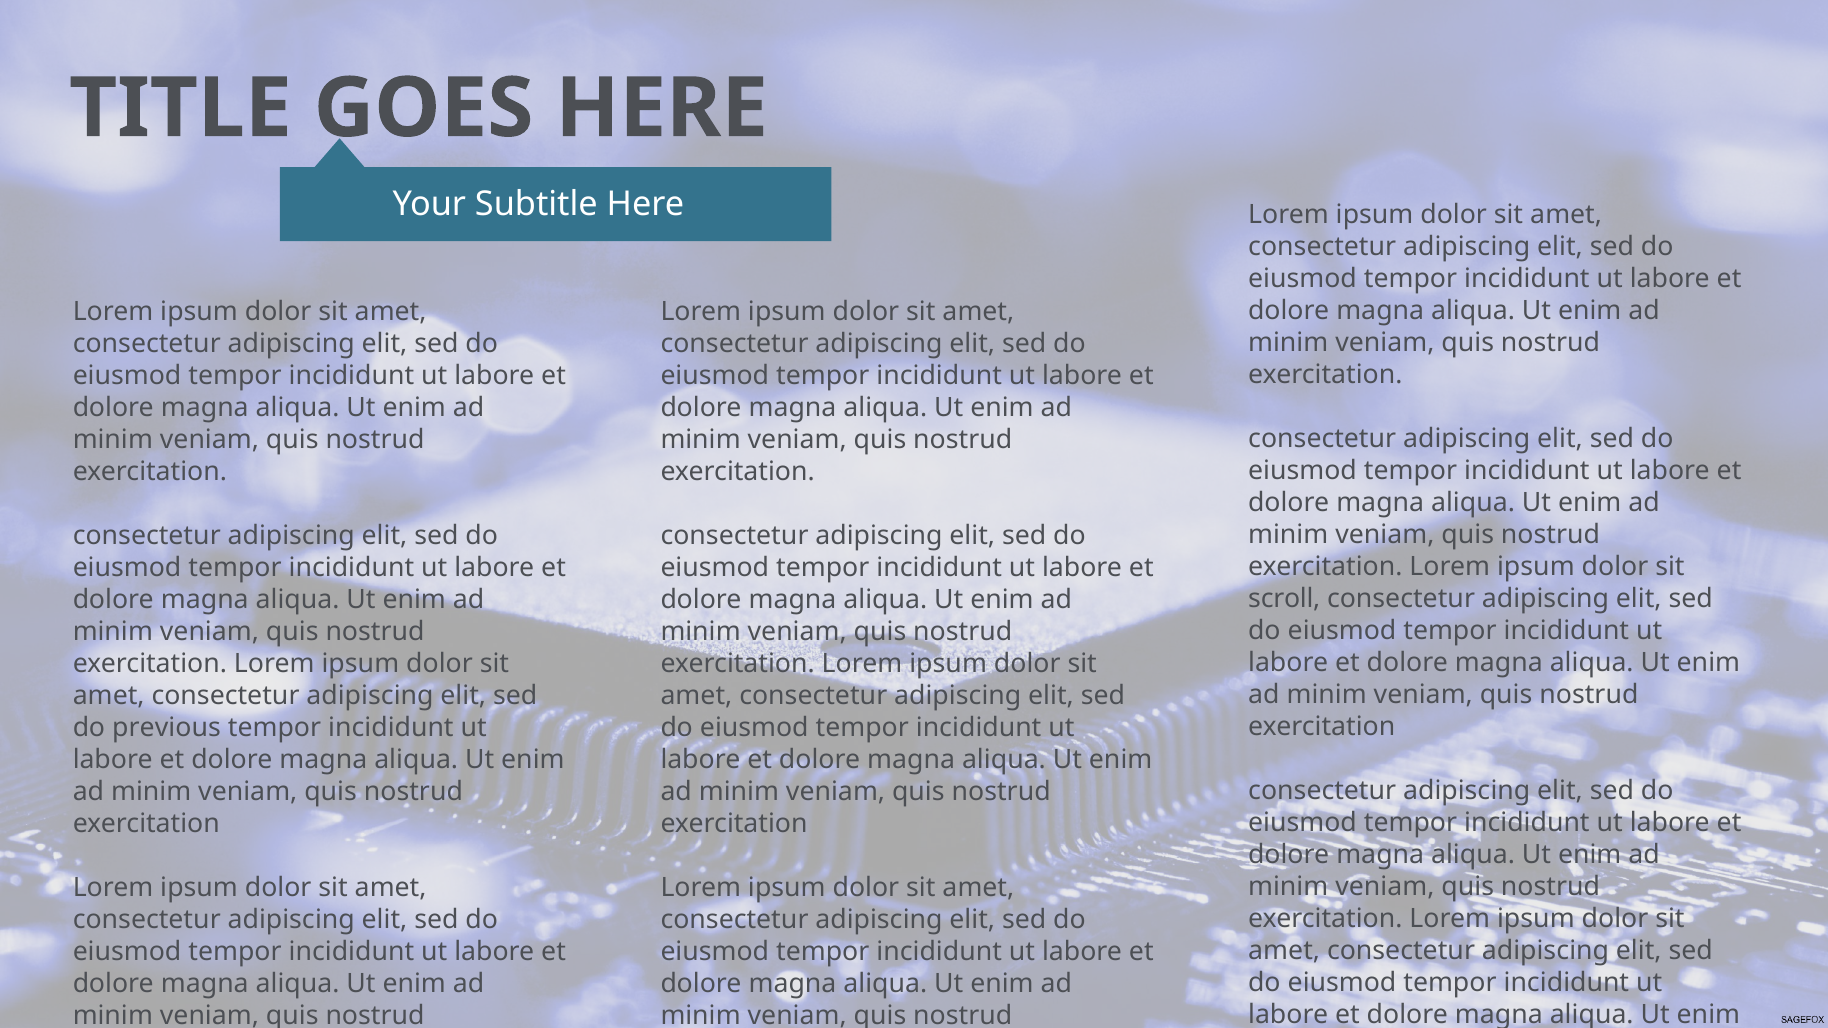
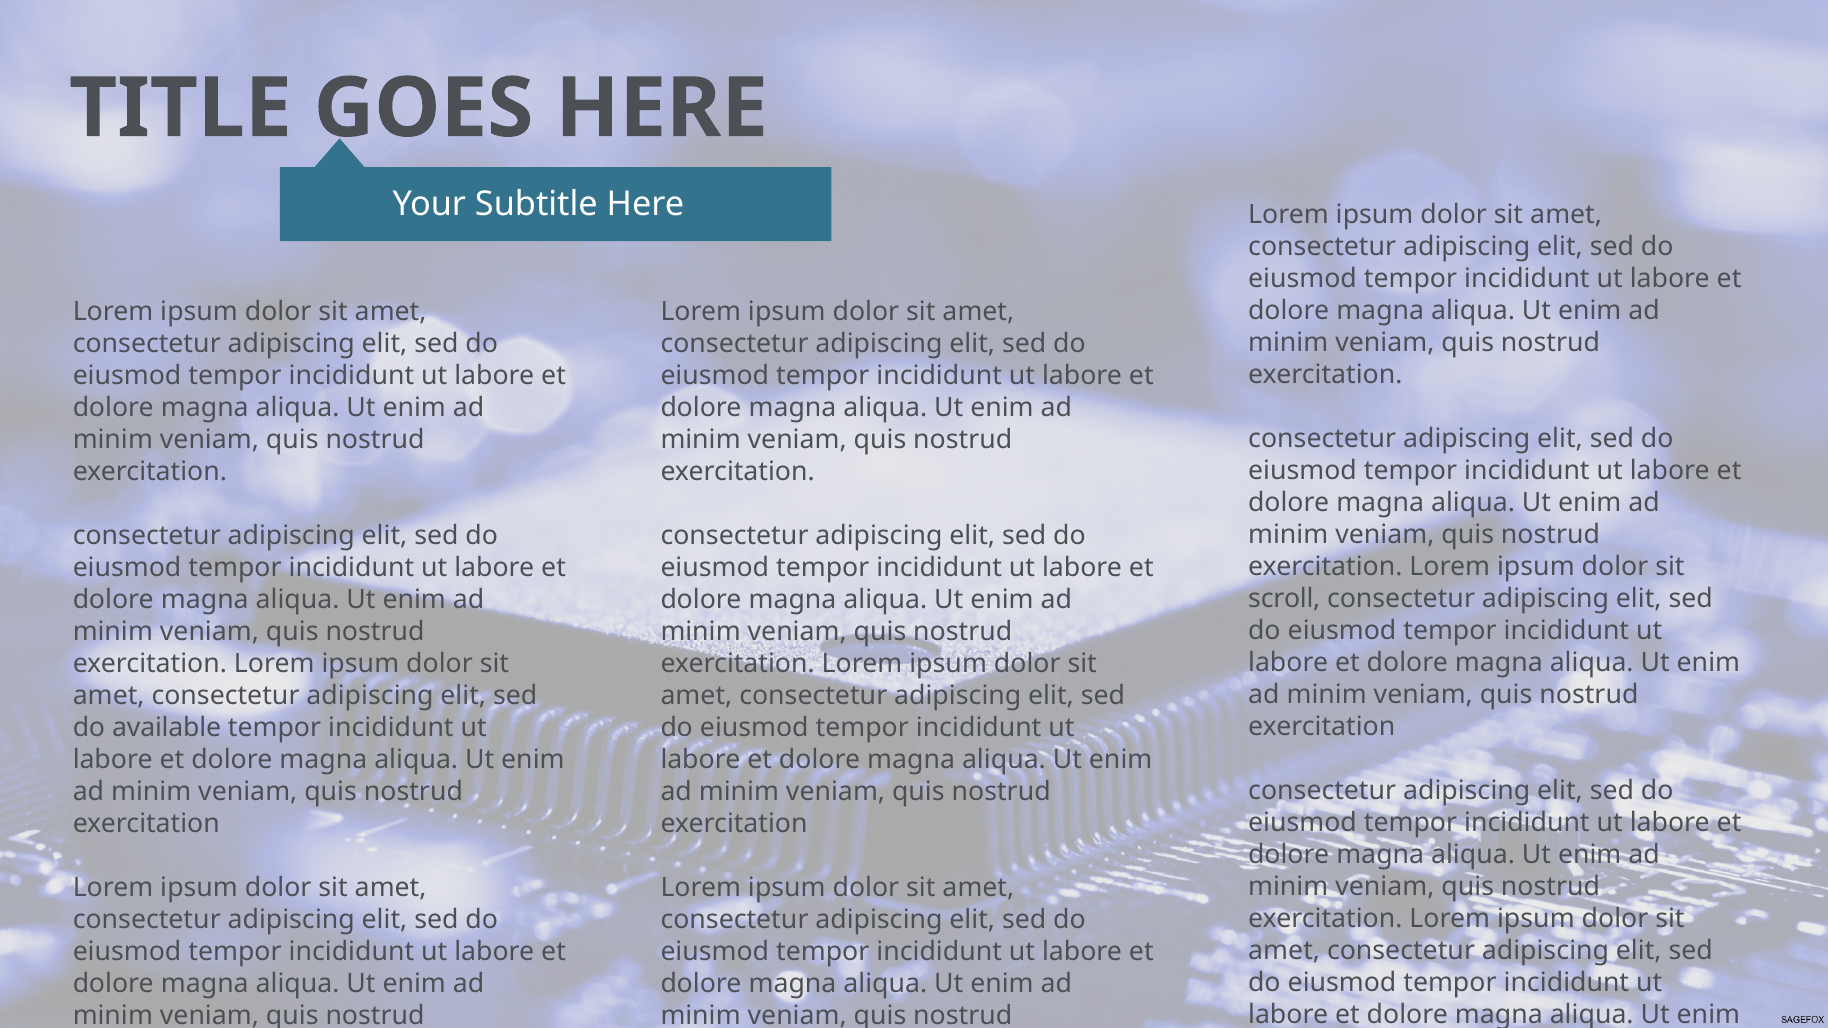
previous: previous -> available
